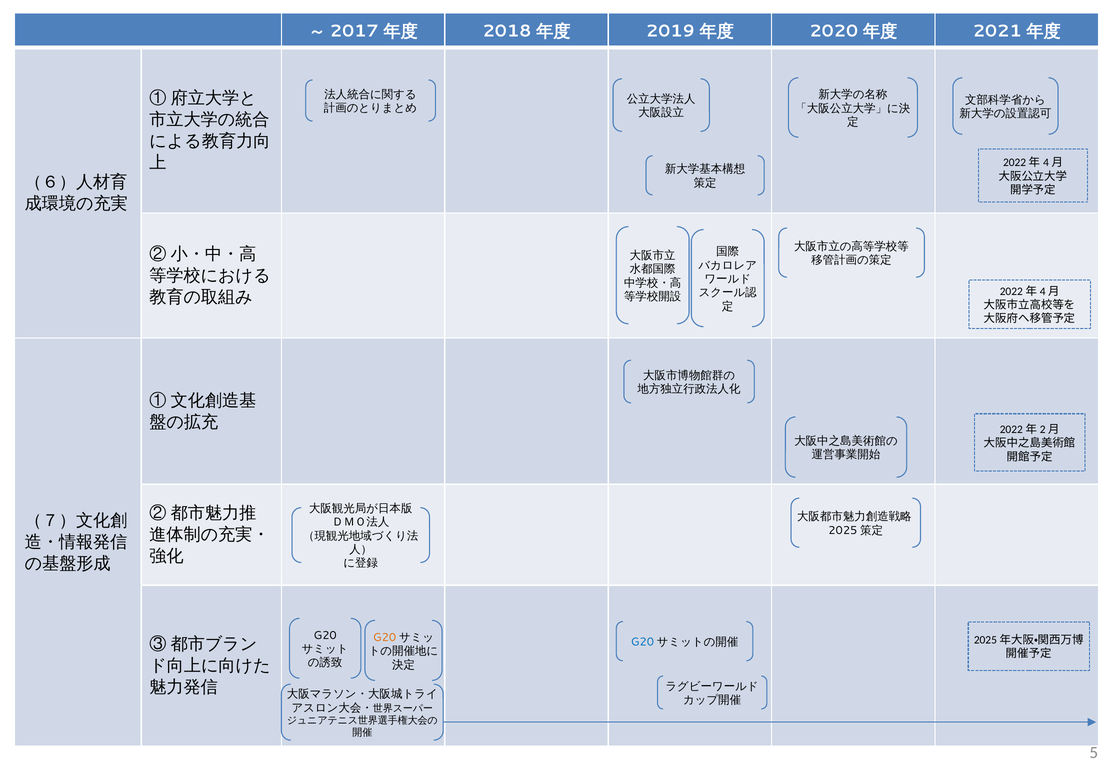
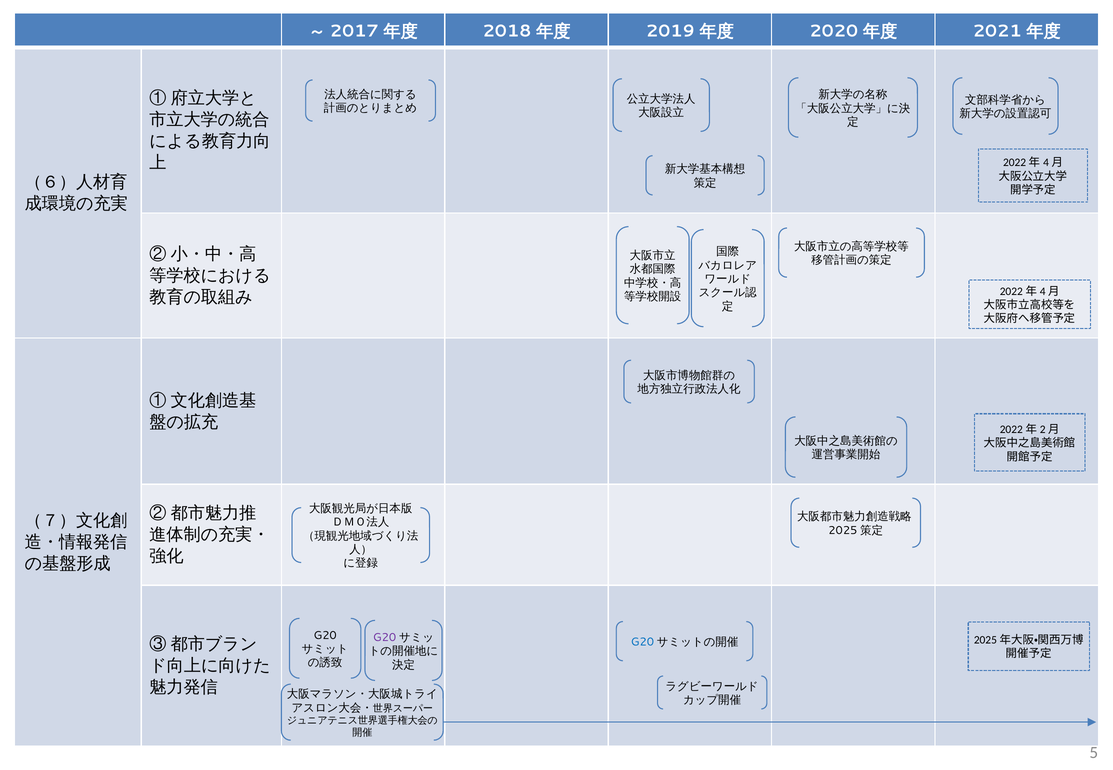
G20 at (385, 638) colour: orange -> purple
